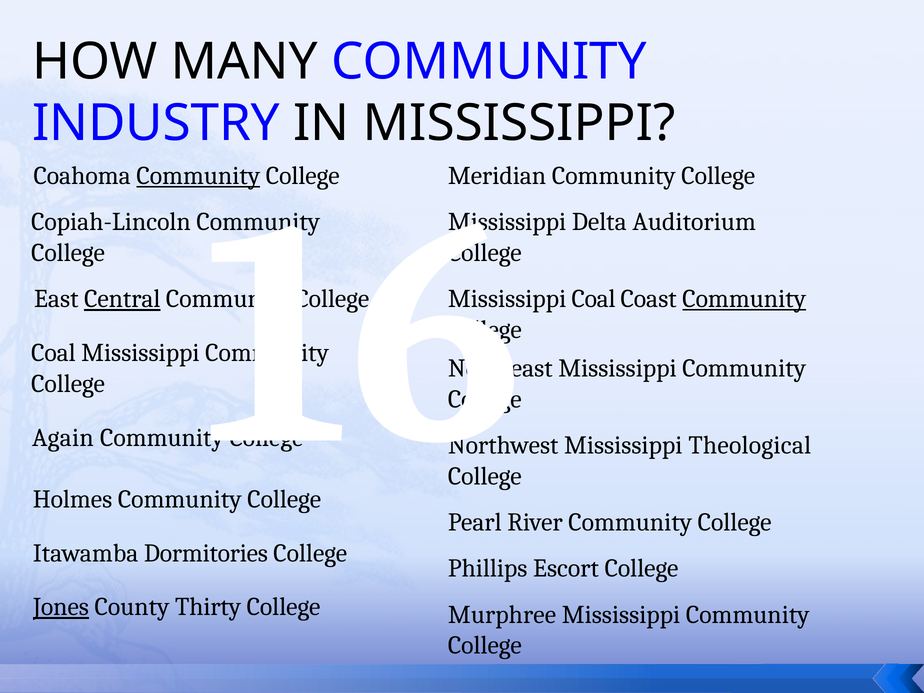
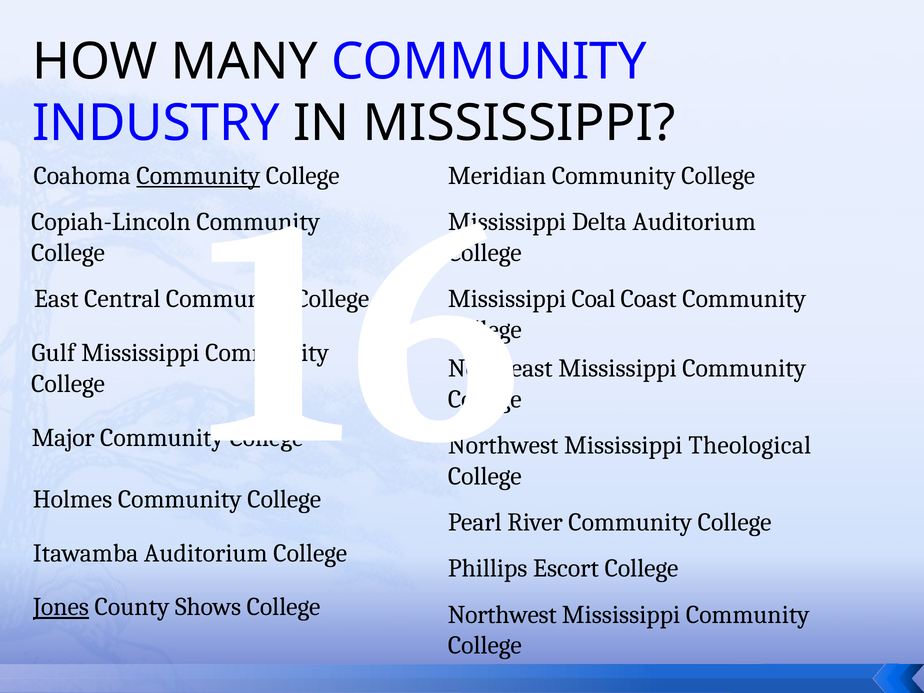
Central underline: present -> none
Community at (744, 299) underline: present -> none
Coal at (53, 353): Coal -> Gulf
Again: Again -> Major
Itawamba Dormitories: Dormitories -> Auditorium
Thirty: Thirty -> Shows
Murphree at (502, 615): Murphree -> Northwest
